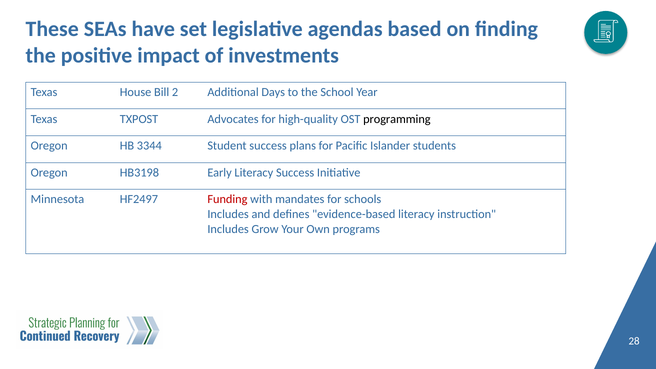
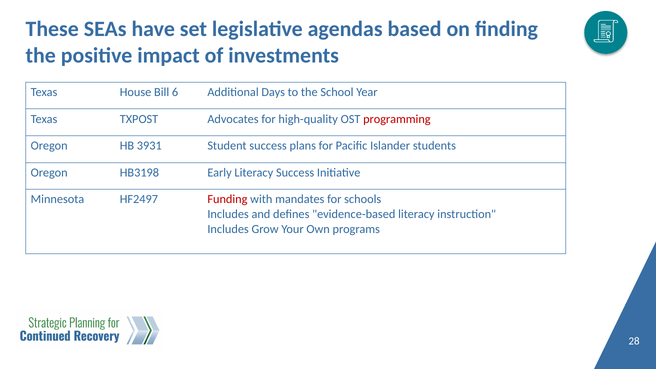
2: 2 -> 6
programming colour: black -> red
3344: 3344 -> 3931
